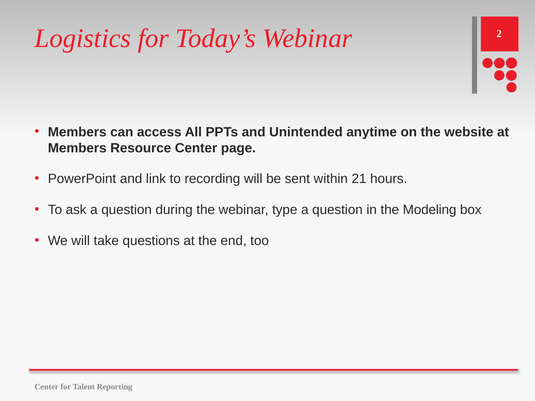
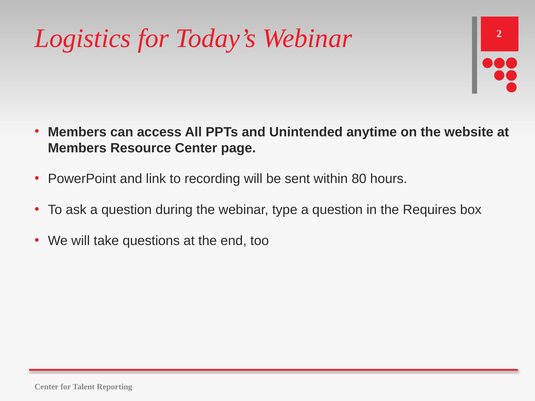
21: 21 -> 80
Modeling: Modeling -> Requires
